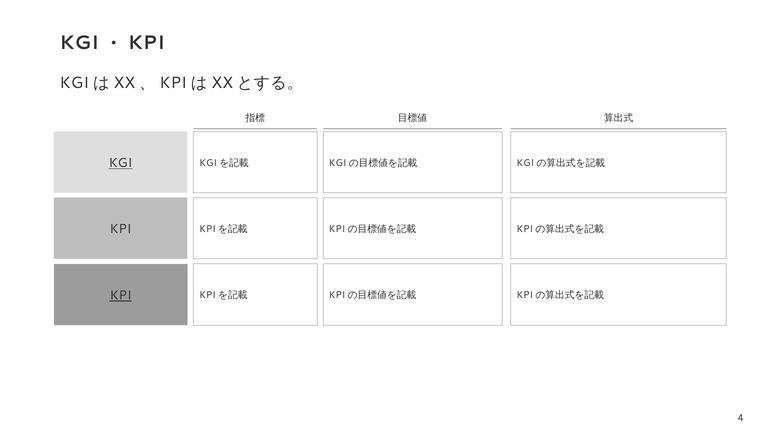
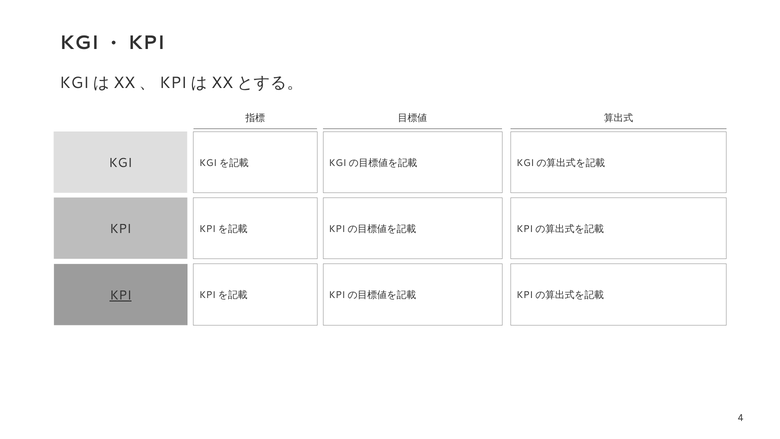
KGI underline: present -> none
